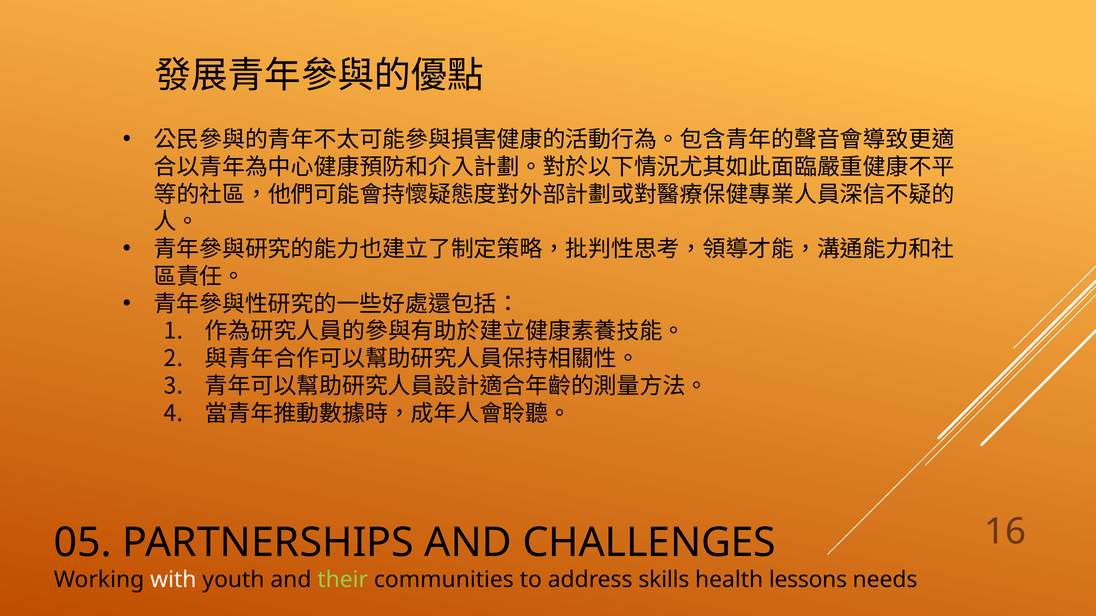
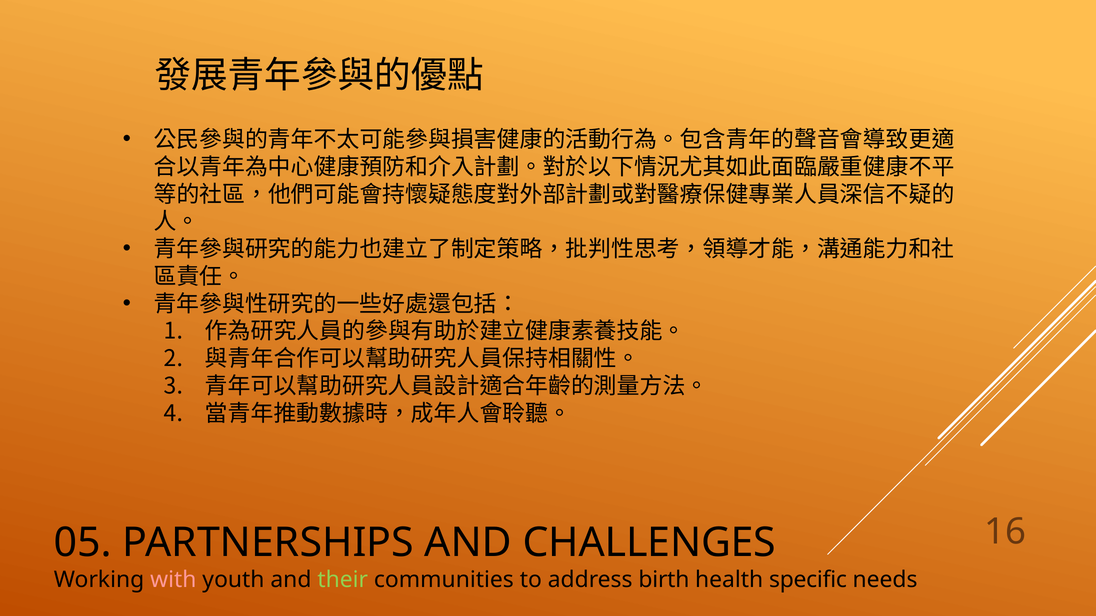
with colour: white -> pink
skills: skills -> birth
lessons: lessons -> specific
